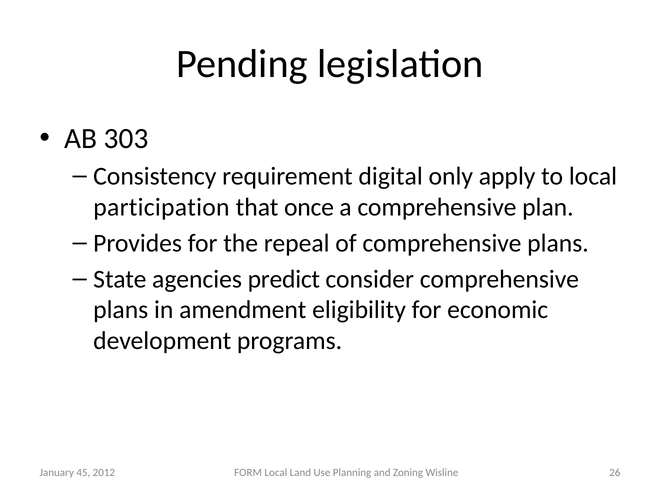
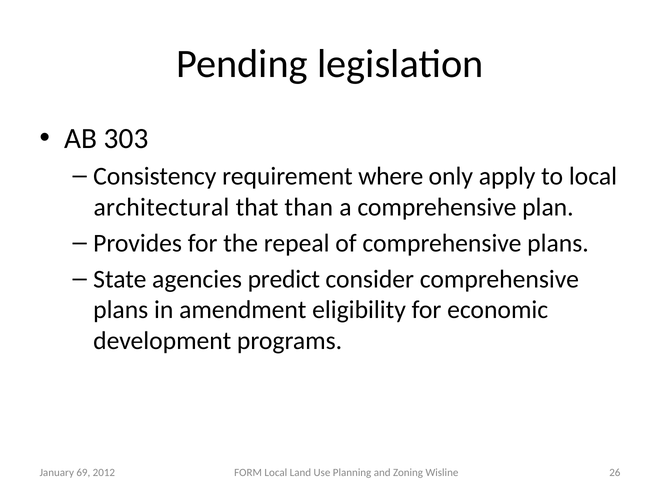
digital: digital -> where
participation: participation -> architectural
once: once -> than
45: 45 -> 69
